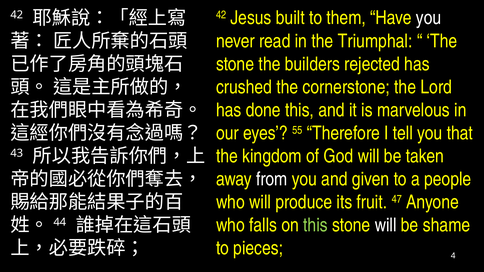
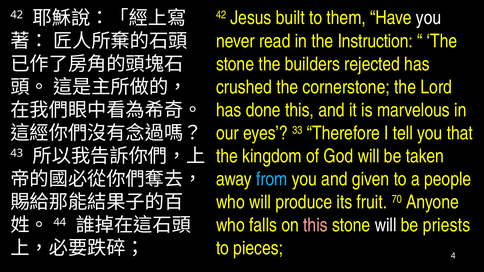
Triumphal: Triumphal -> Instruction
55: 55 -> 33
from colour: white -> light blue
47: 47 -> 70
this at (316, 225) colour: light green -> pink
shame: shame -> priests
